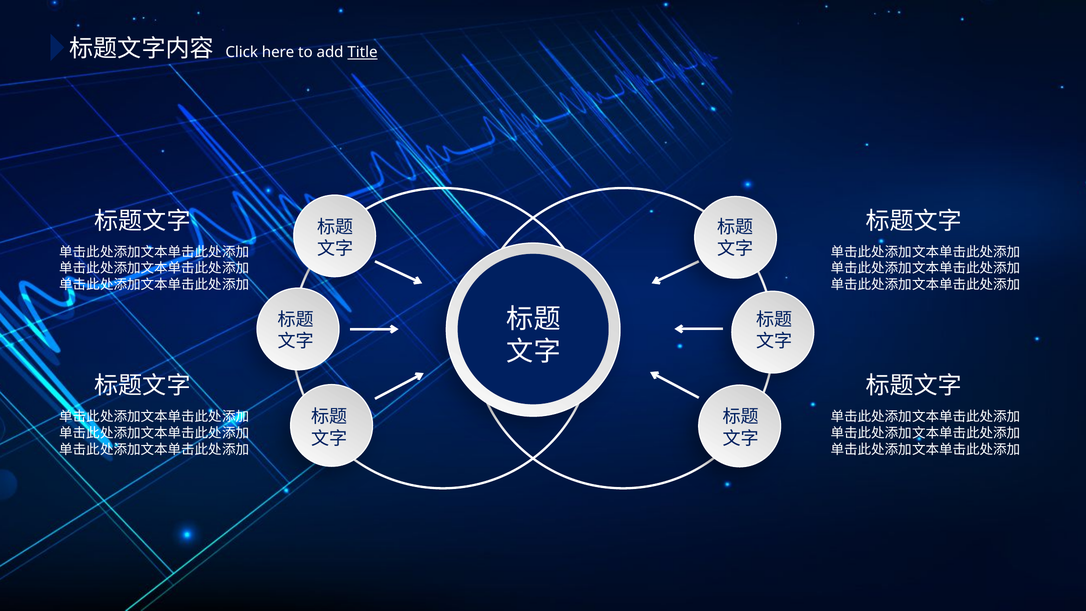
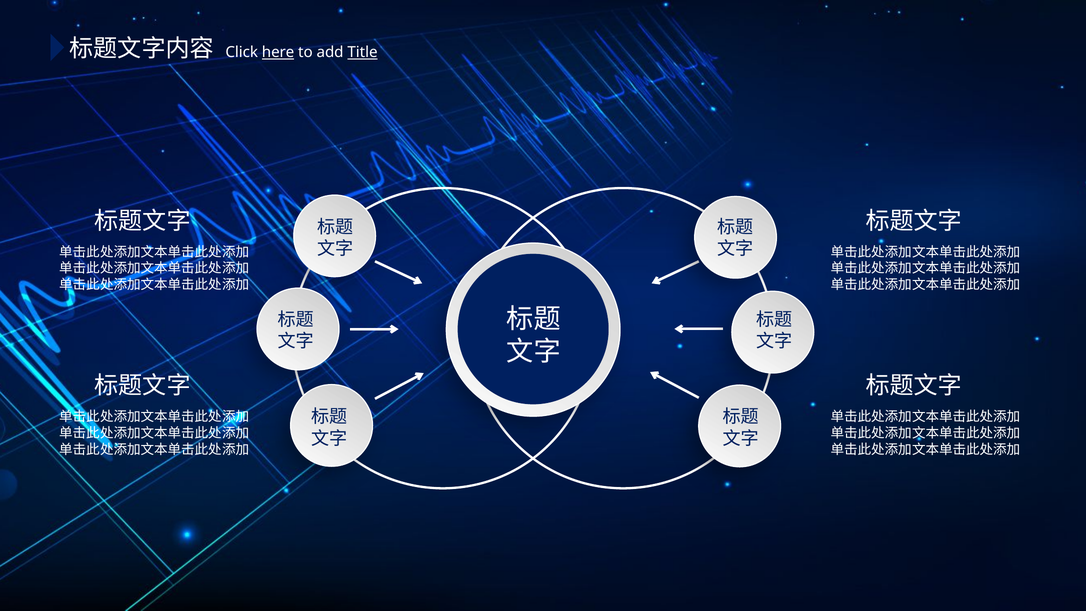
here underline: none -> present
